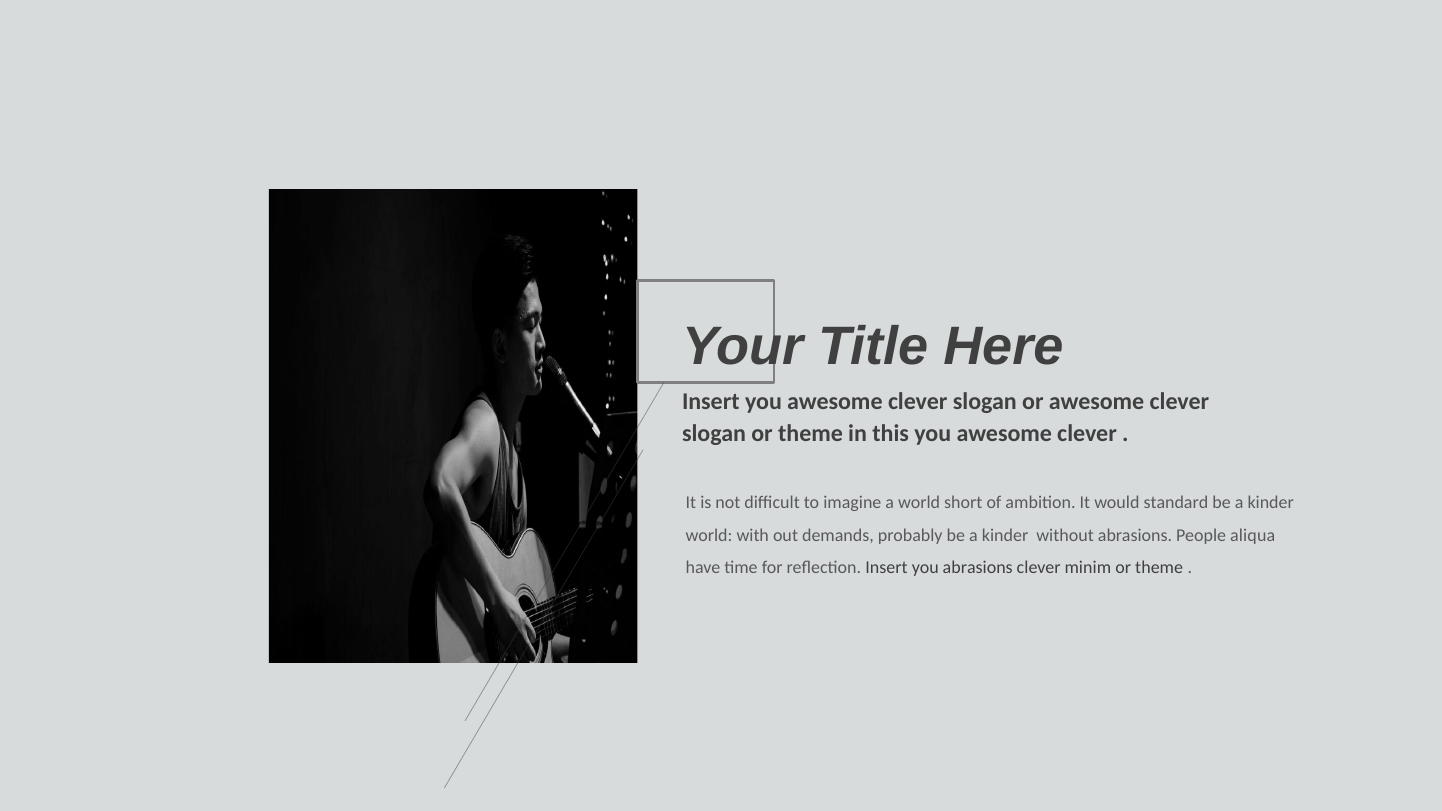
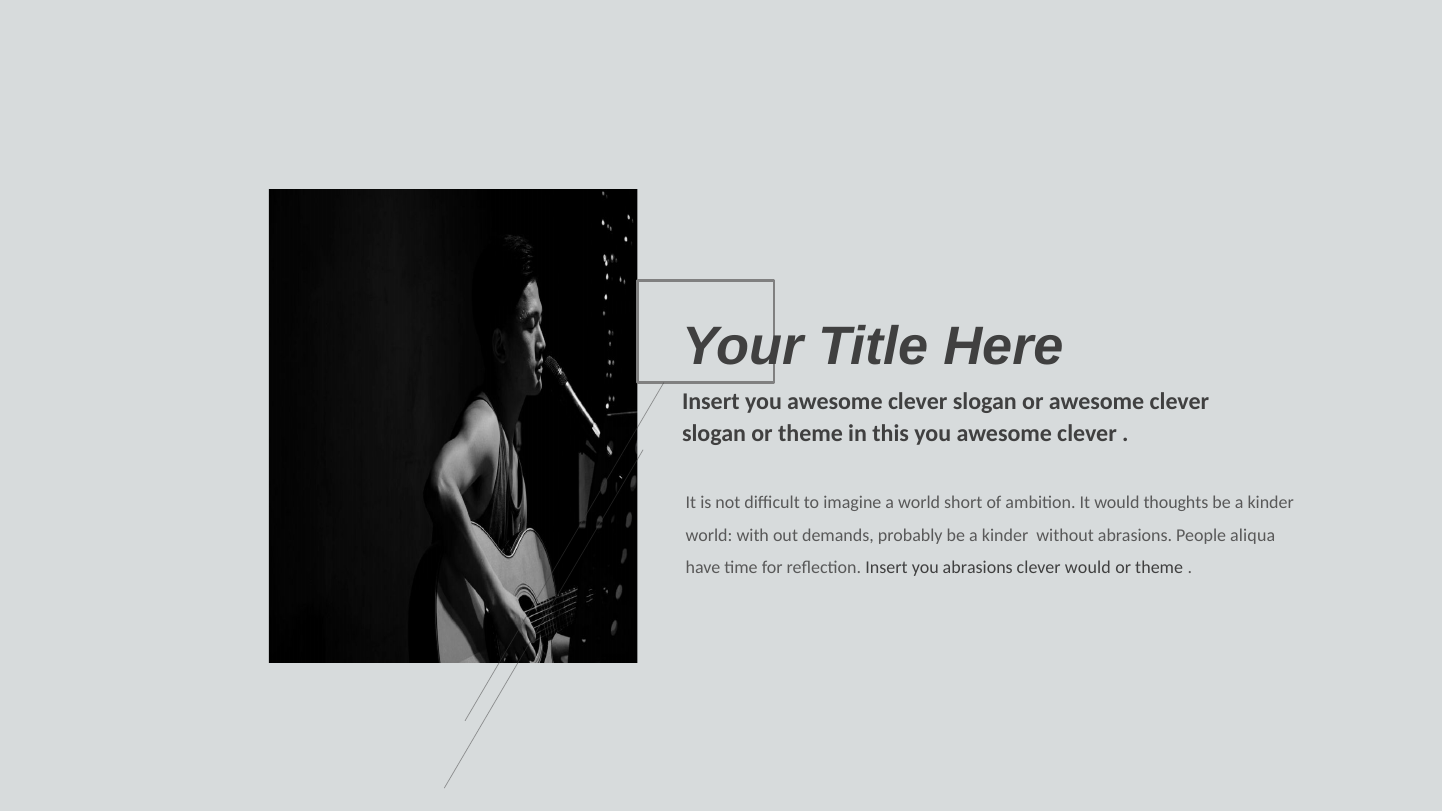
standard: standard -> thoughts
clever minim: minim -> would
